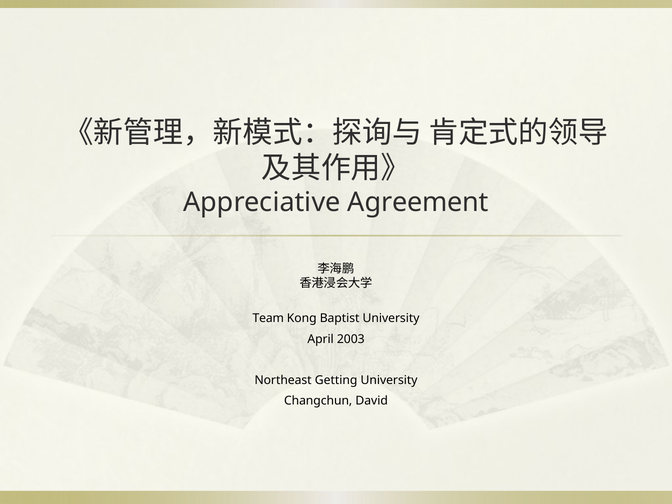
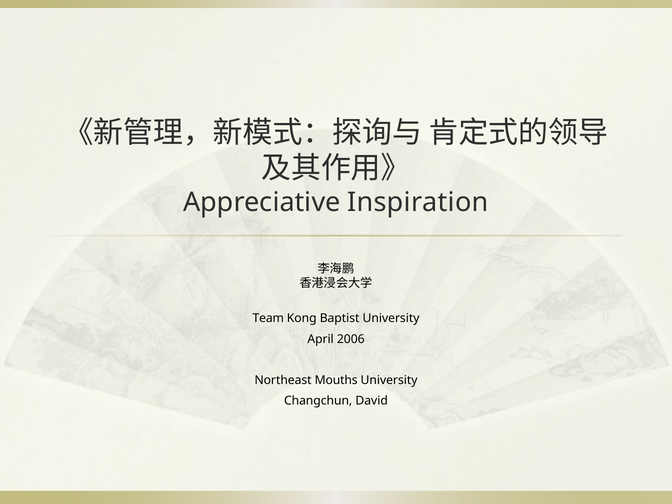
Agreement: Agreement -> Inspiration
2003: 2003 -> 2006
Getting: Getting -> Mouths
